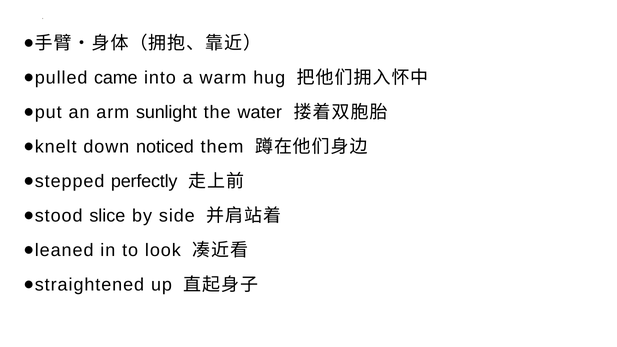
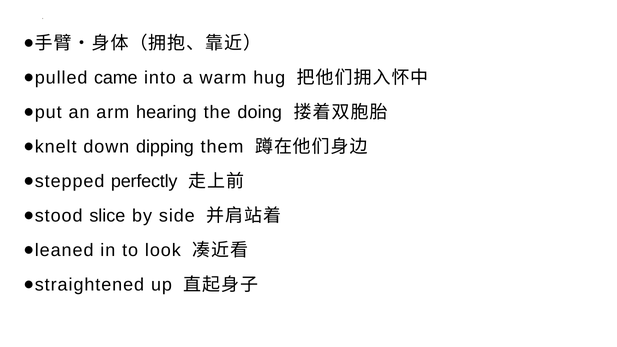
sunlight: sunlight -> hearing
water: water -> doing
noticed: noticed -> dipping
